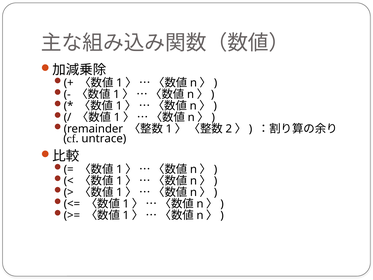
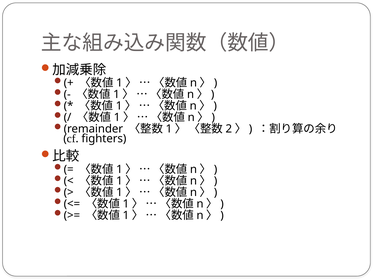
untrace: untrace -> fighters
